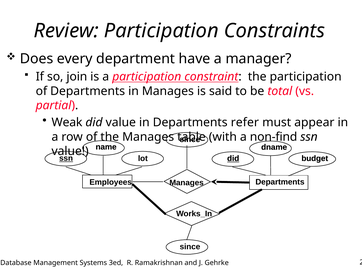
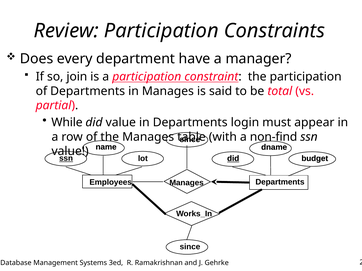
Weak: Weak -> While
refer: refer -> login
